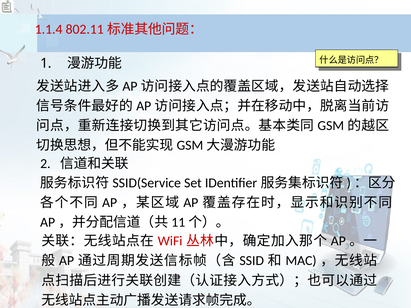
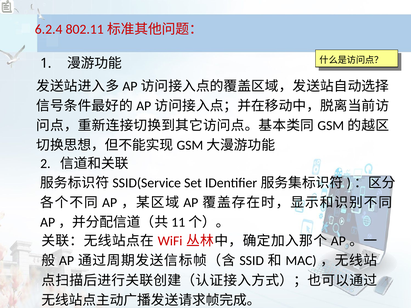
1.1.4: 1.1.4 -> 6.2.4
